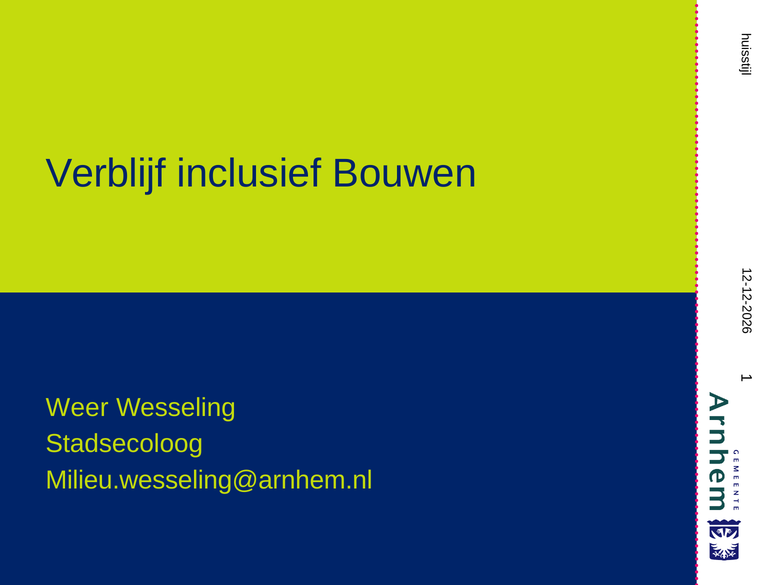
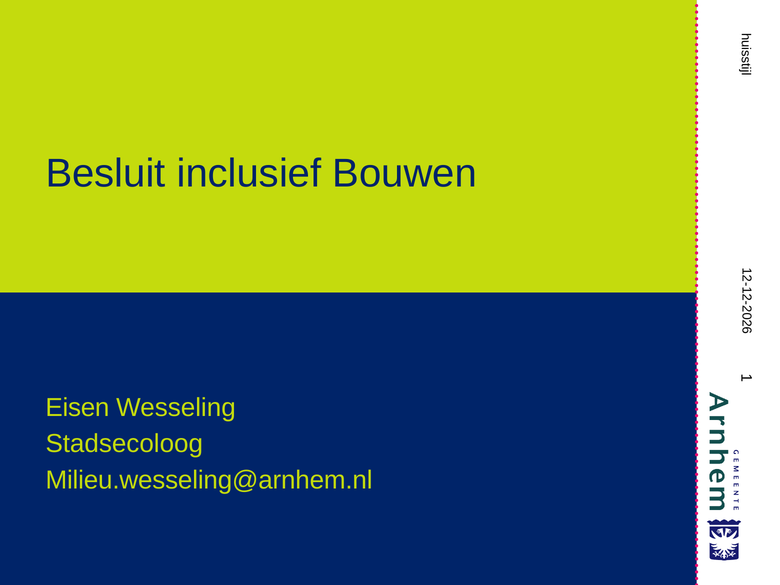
Verblijf: Verblijf -> Besluit
Weer: Weer -> Eisen
